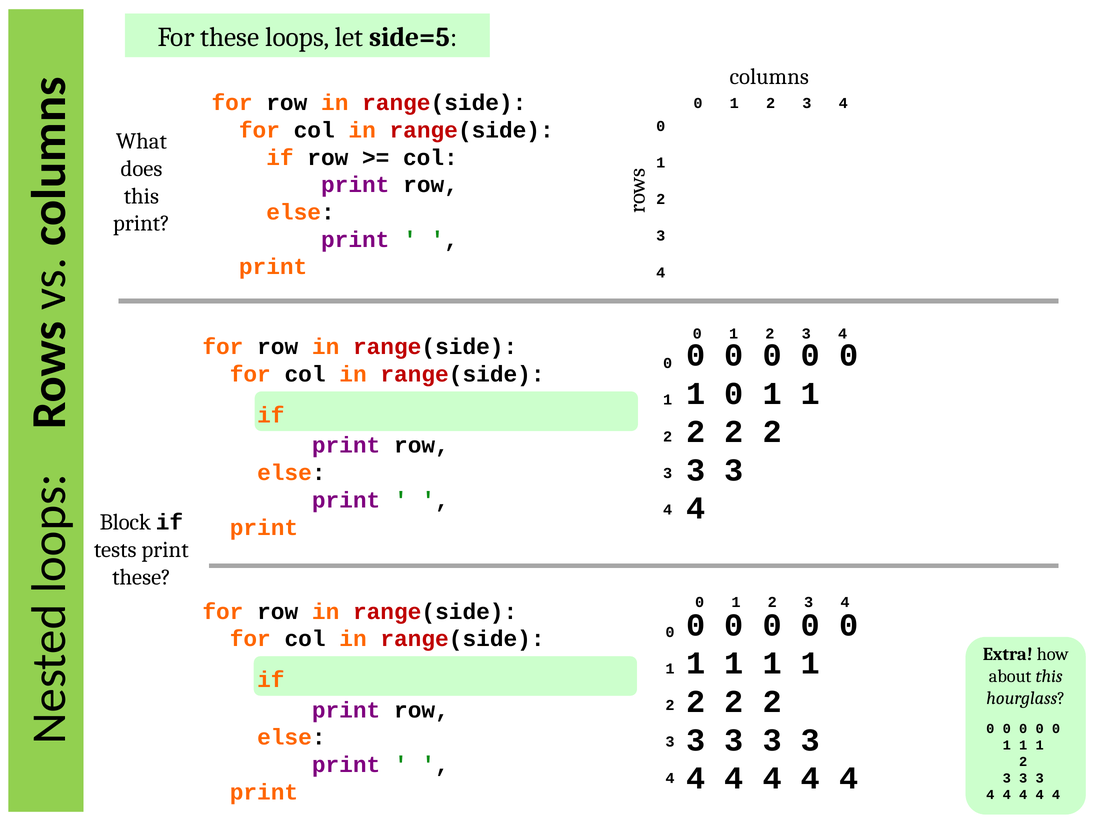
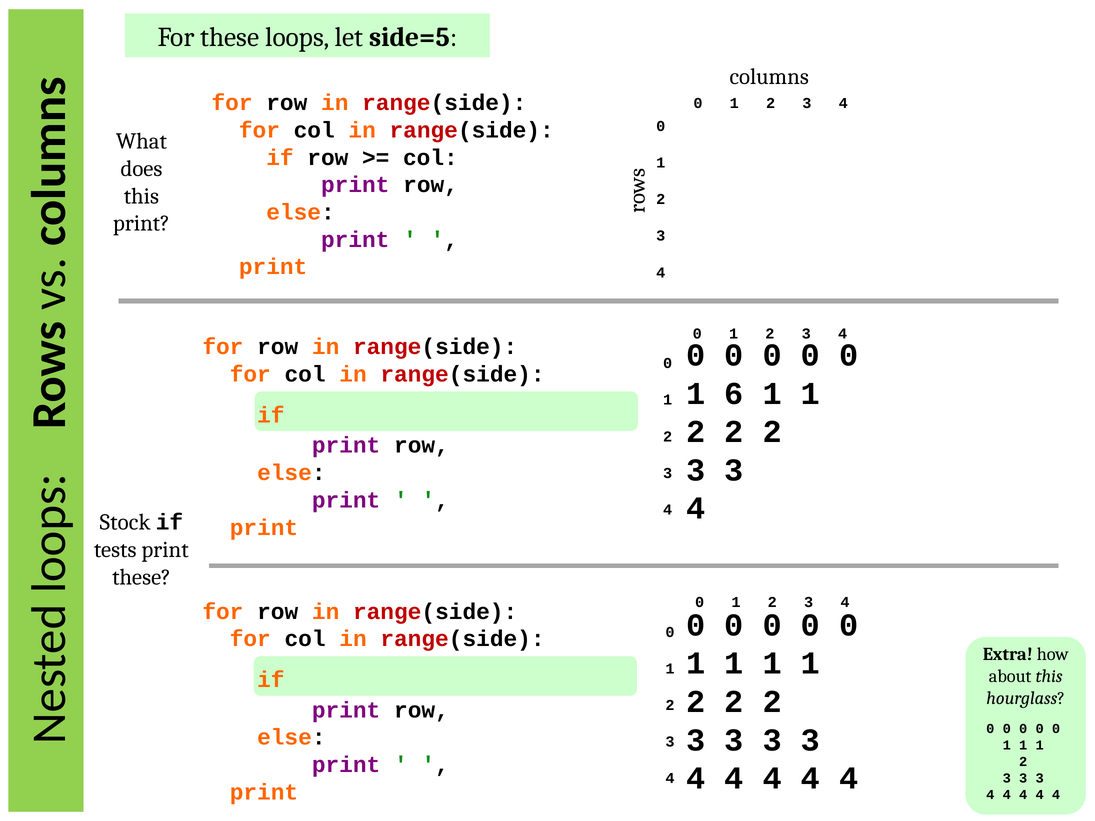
1 0: 0 -> 6
Block: Block -> Stock
